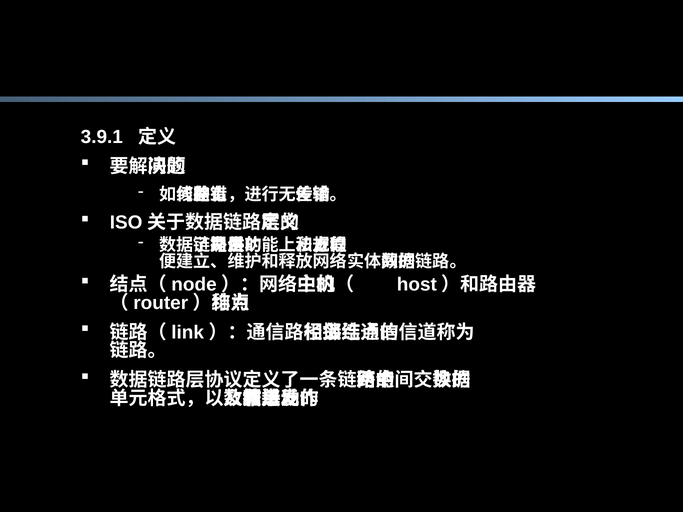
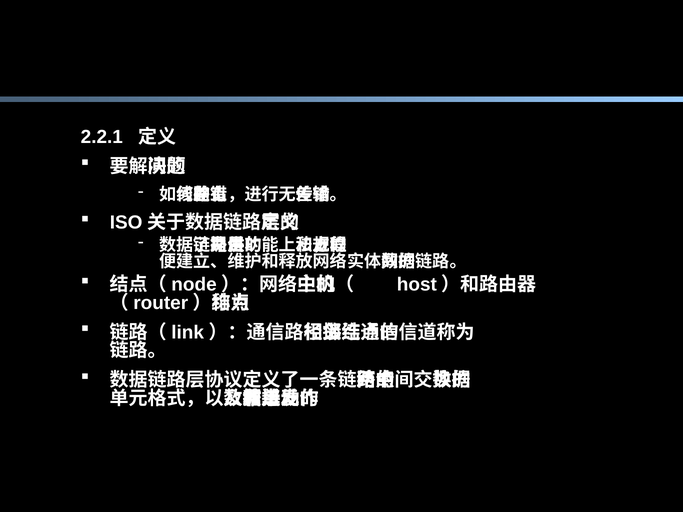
3.9.1: 3.9.1 -> 2.2.1
